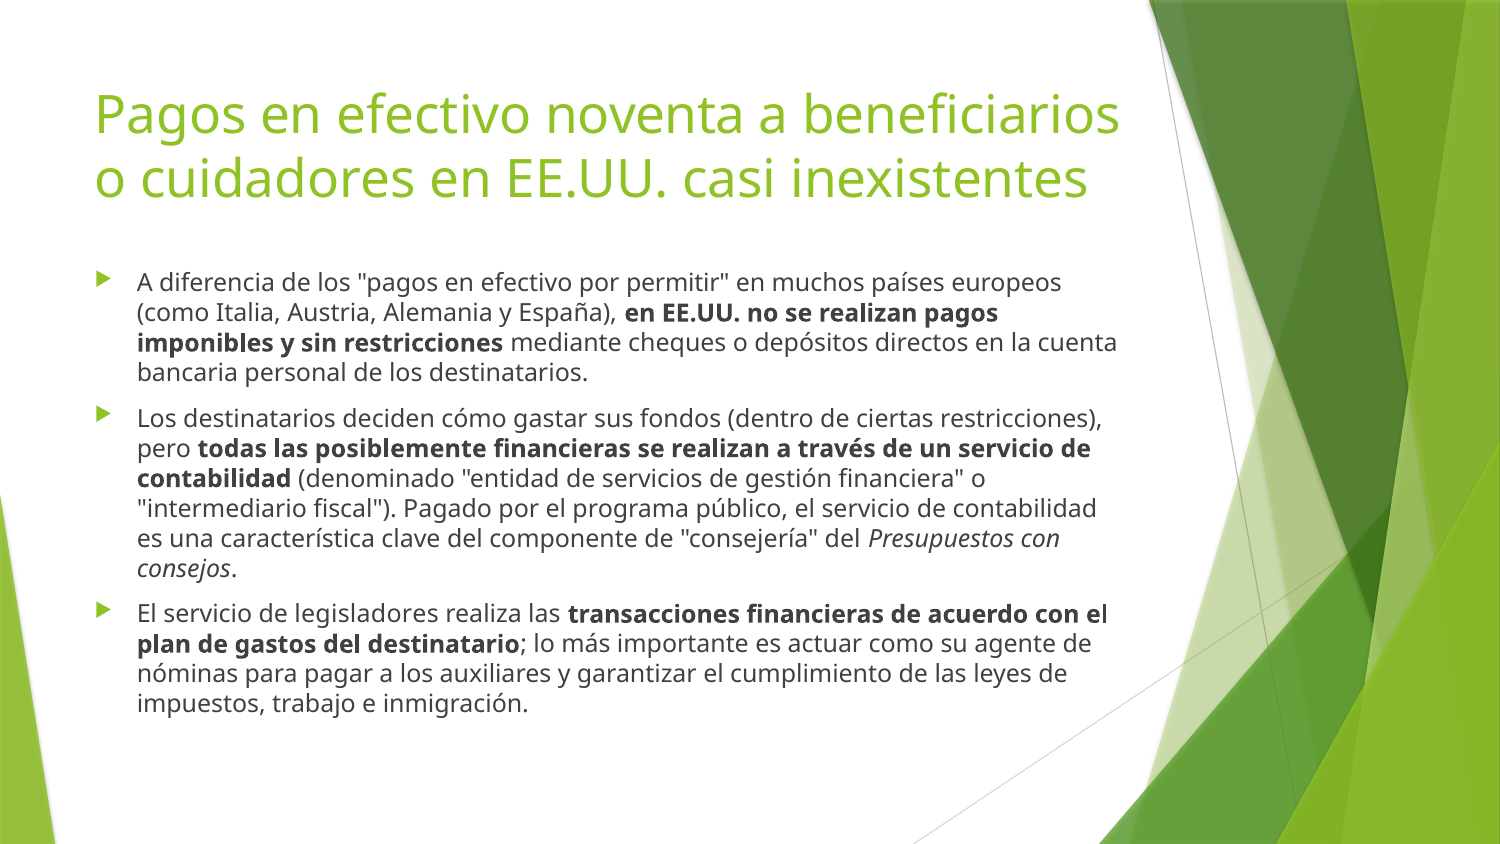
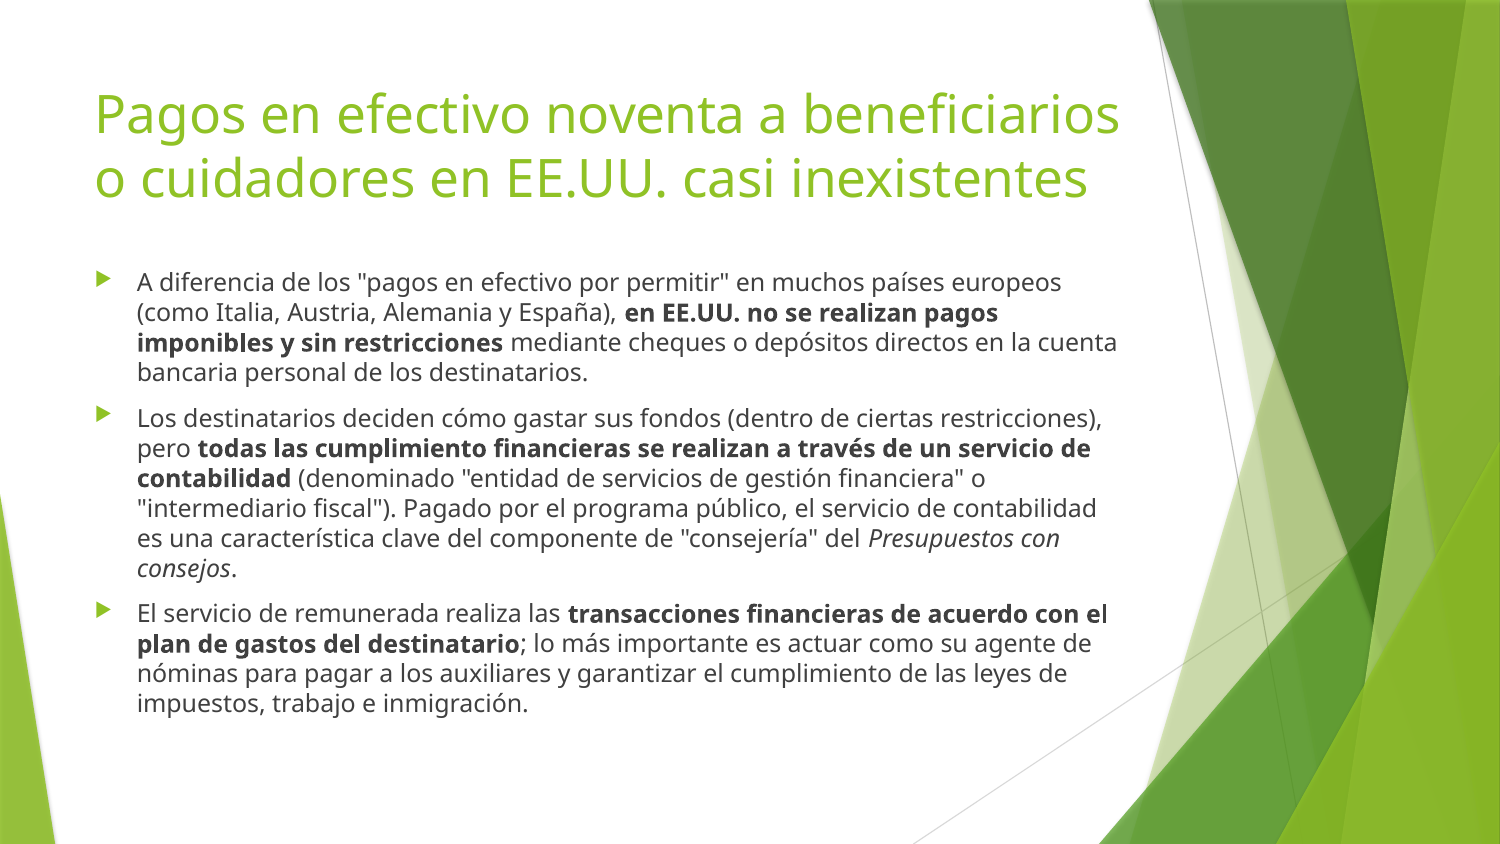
las posiblemente: posiblemente -> cumplimiento
legisladores: legisladores -> remunerada
